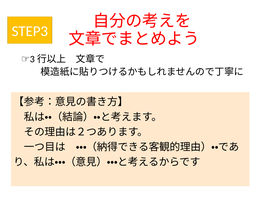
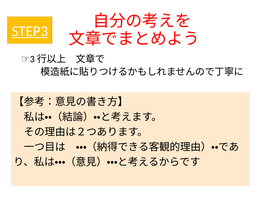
STEP3 underline: none -> present
